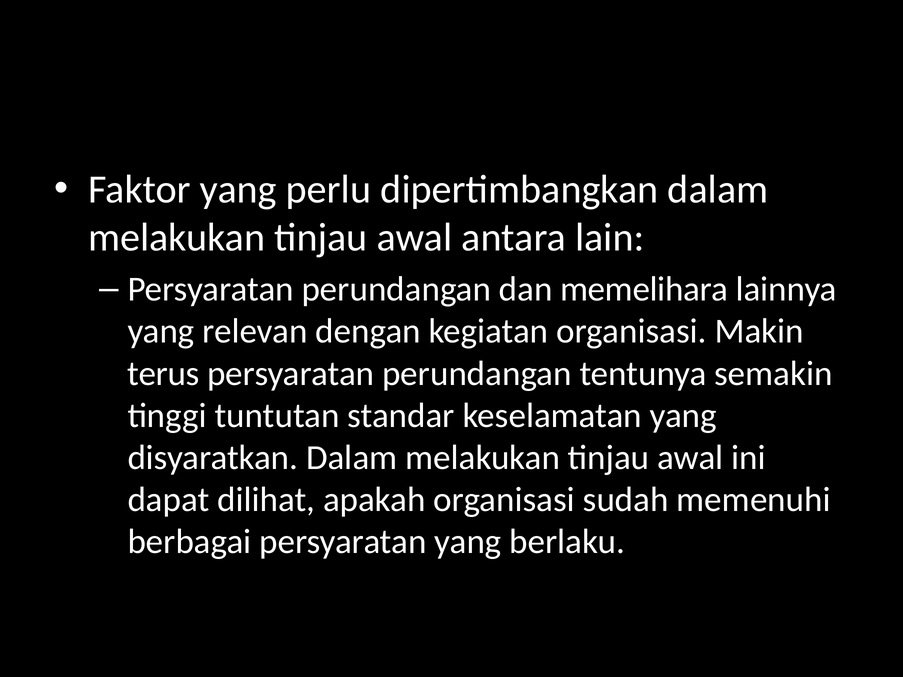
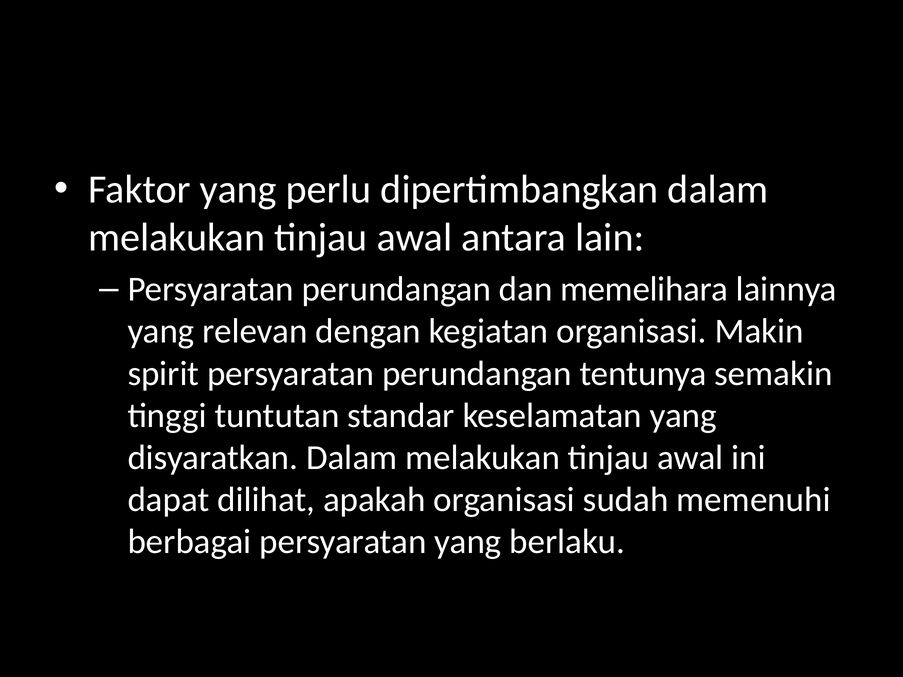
terus: terus -> spirit
